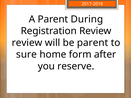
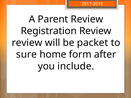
Parent During: During -> Review
be parent: parent -> packet
reserve: reserve -> include
